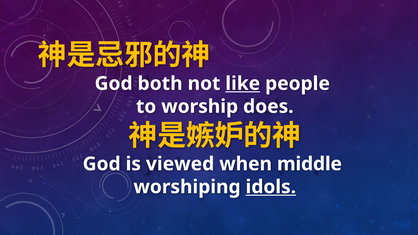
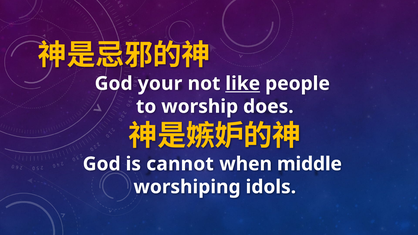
both: both -> your
viewed: viewed -> cannot
idols underline: present -> none
